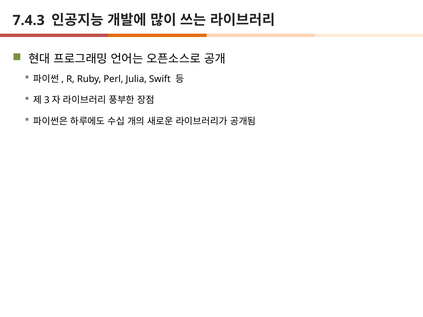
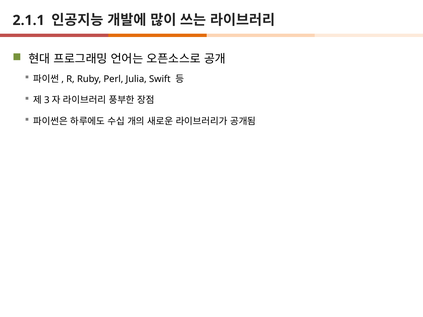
7.4.3: 7.4.3 -> 2.1.1
